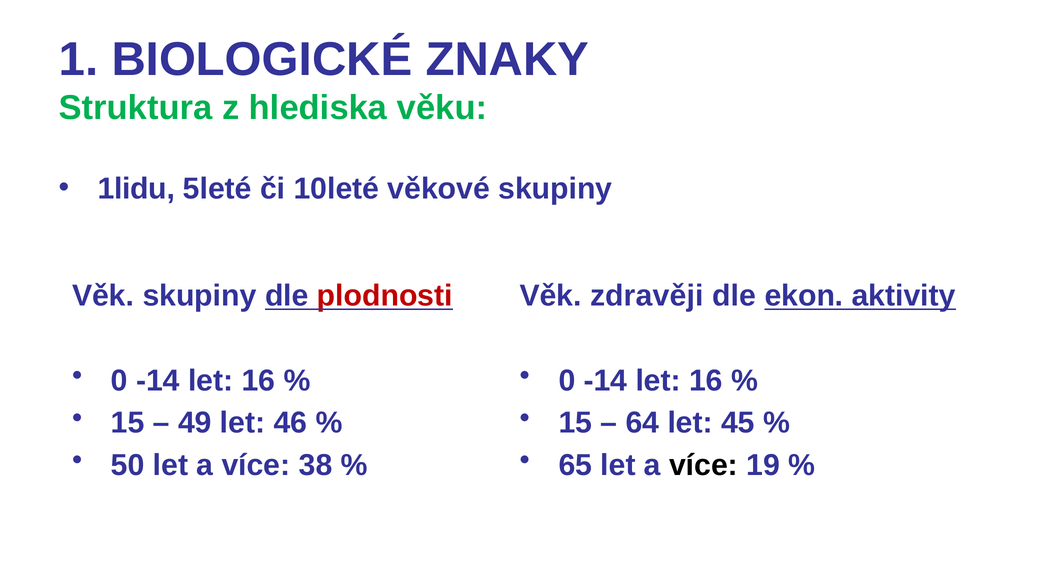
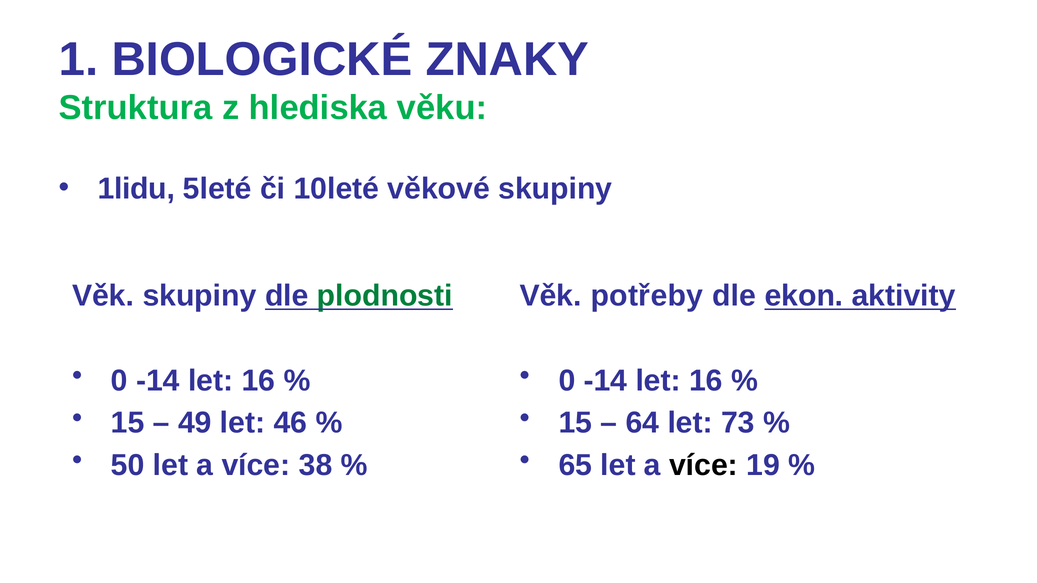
plodnosti colour: red -> green
zdravěji: zdravěji -> potřeby
45: 45 -> 73
